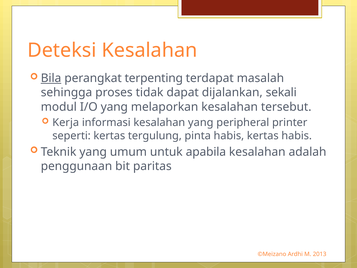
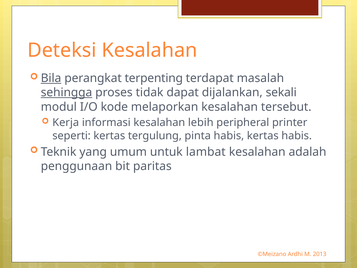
sehingga underline: none -> present
I/O yang: yang -> kode
kesalahan yang: yang -> lebih
apabila: apabila -> lambat
